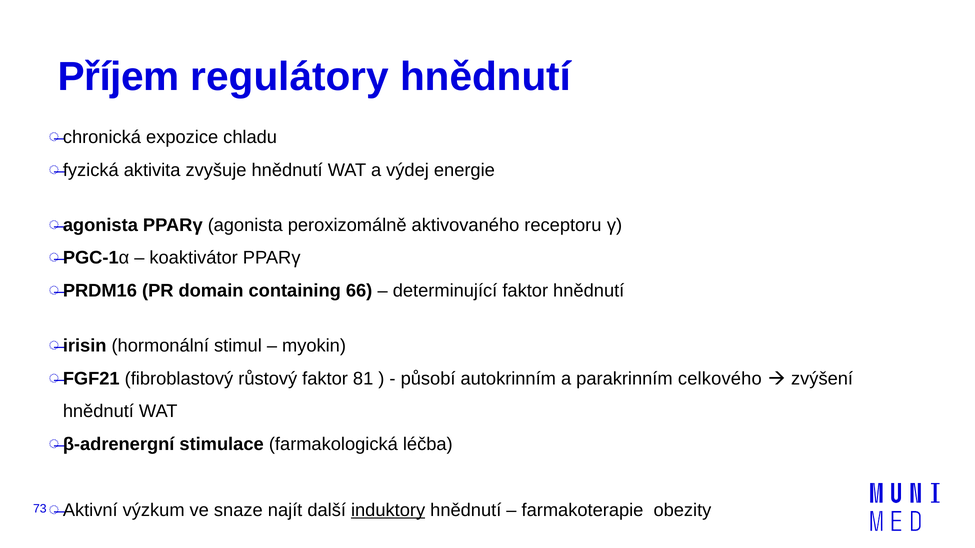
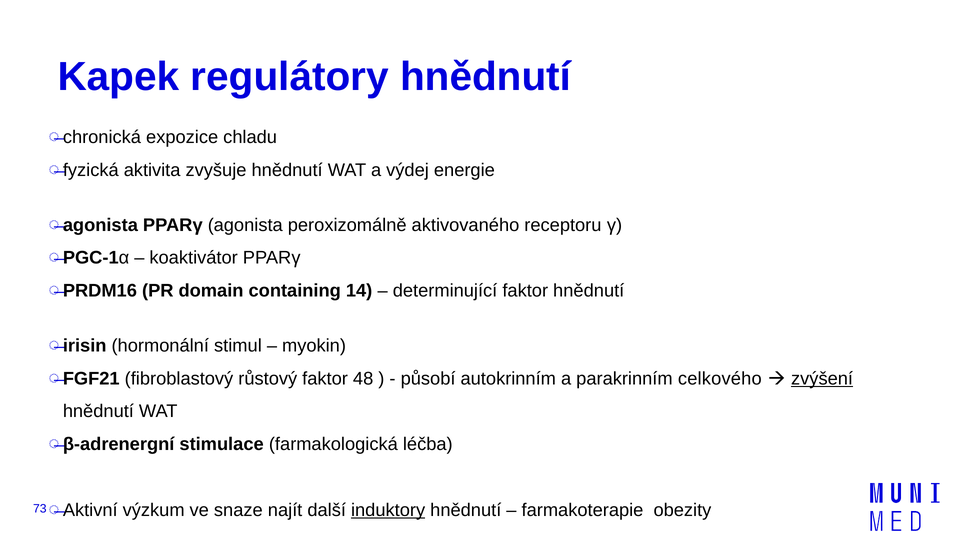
Příjem: Příjem -> Kapek
66: 66 -> 14
81: 81 -> 48
zvýšení underline: none -> present
